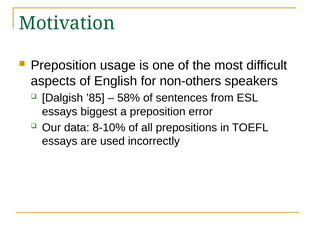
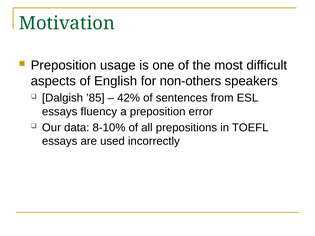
58%: 58% -> 42%
biggest: biggest -> fluency
